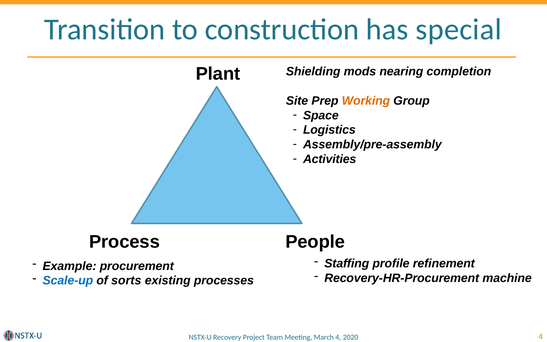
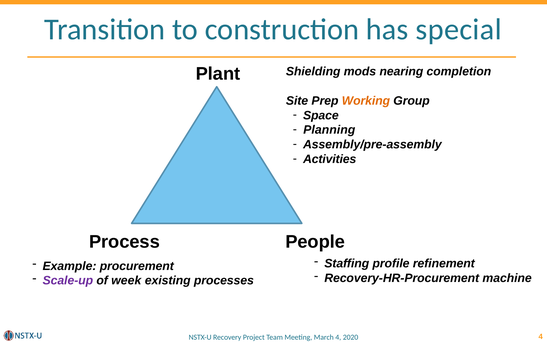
Logistics: Logistics -> Planning
Scale-up colour: blue -> purple
sorts: sorts -> week
